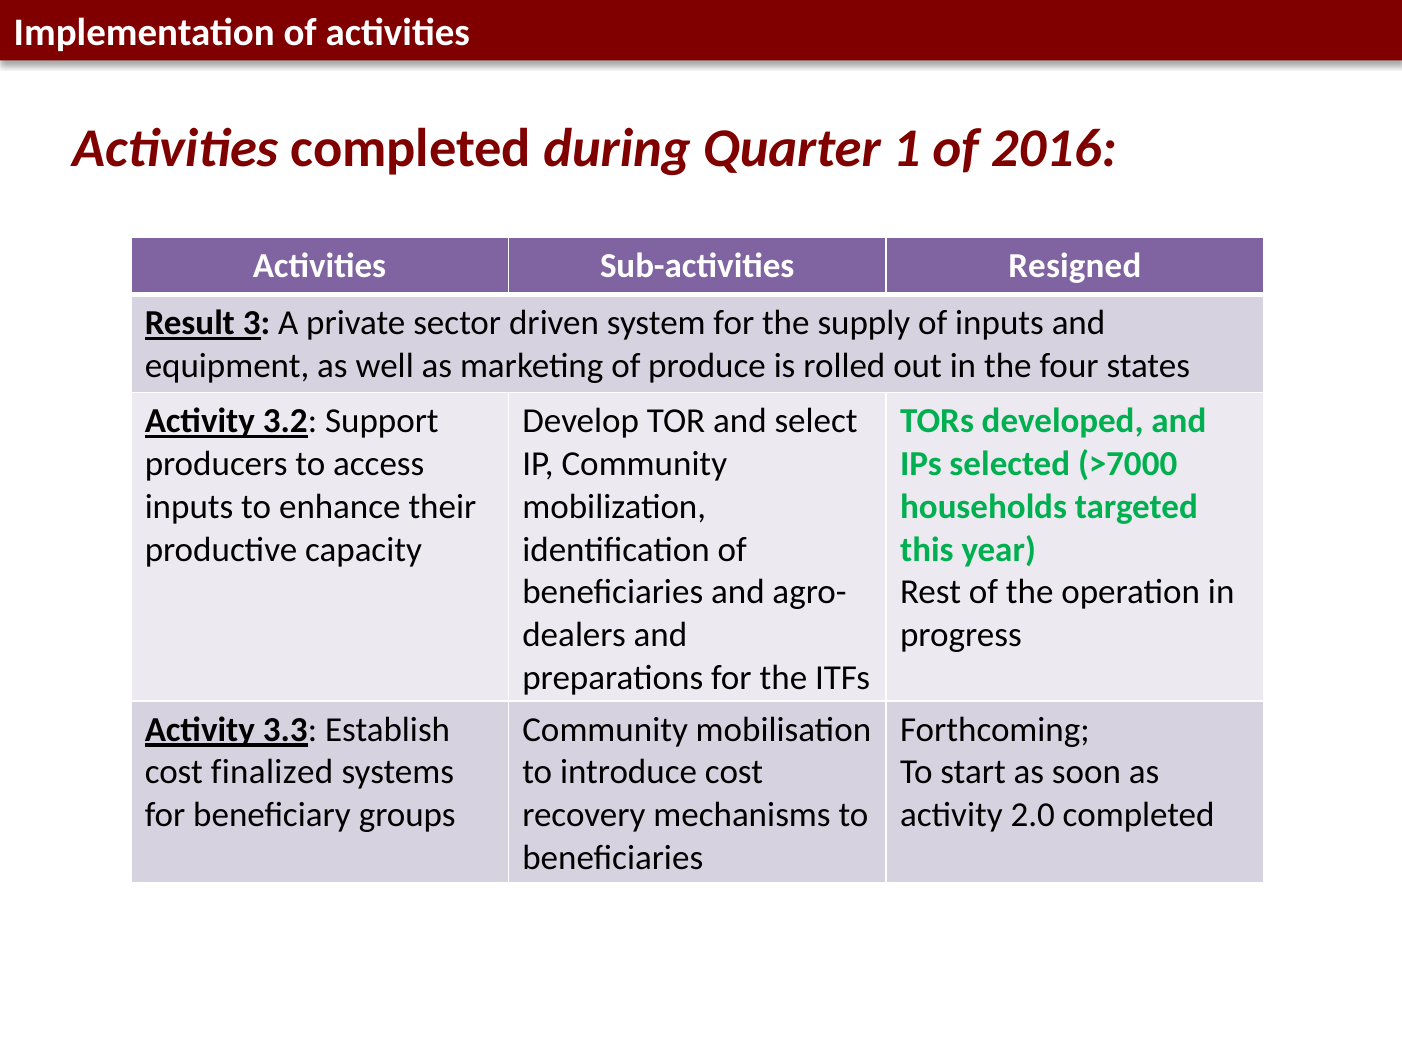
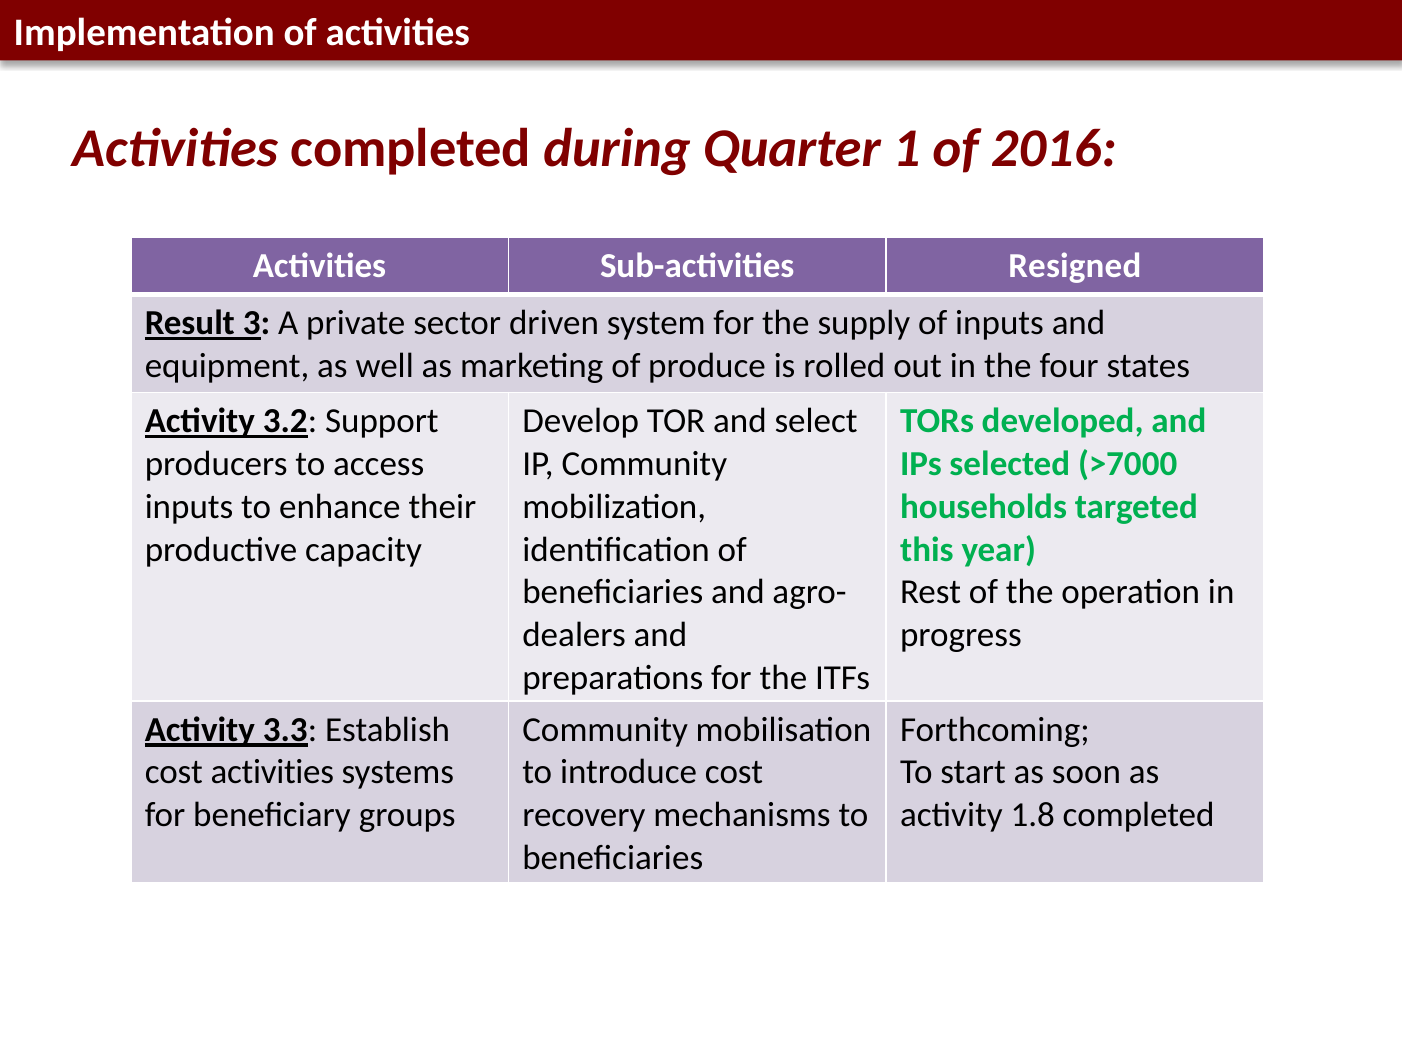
cost finalized: finalized -> activities
2.0: 2.0 -> 1.8
